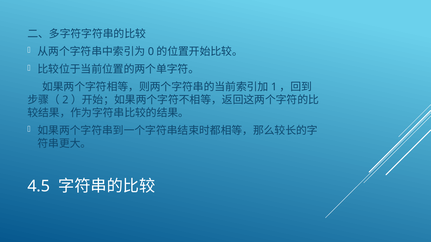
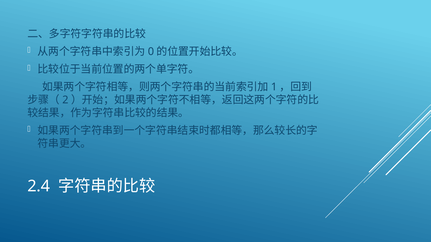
4.5: 4.5 -> 2.4
